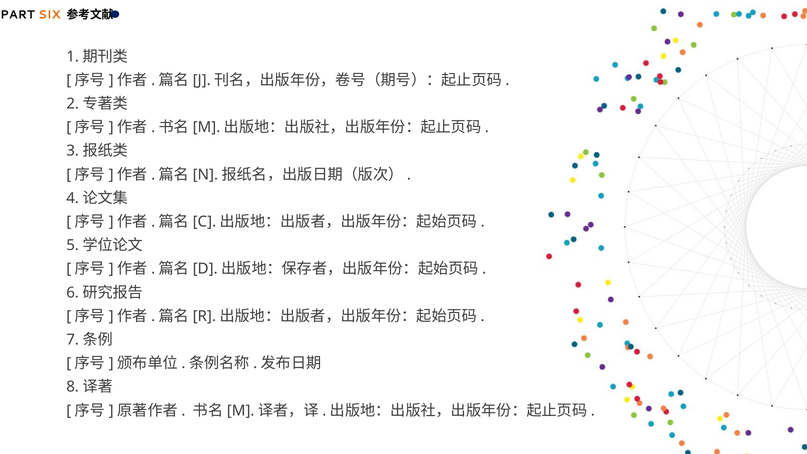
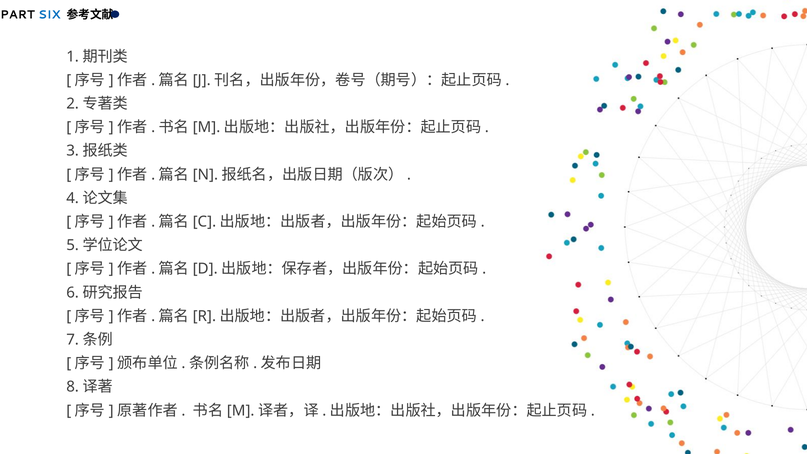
SIX colour: orange -> blue
